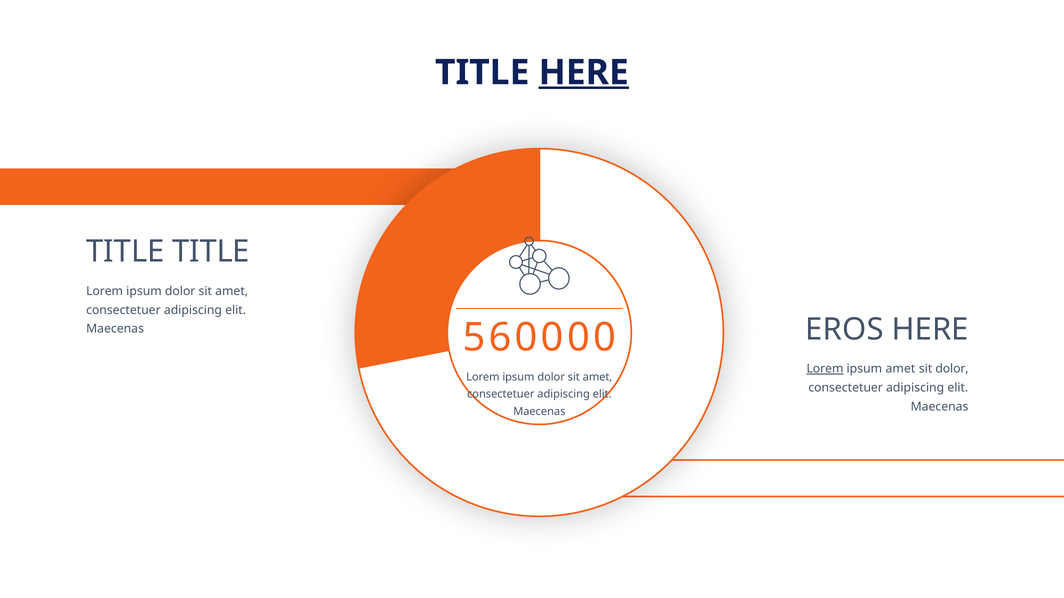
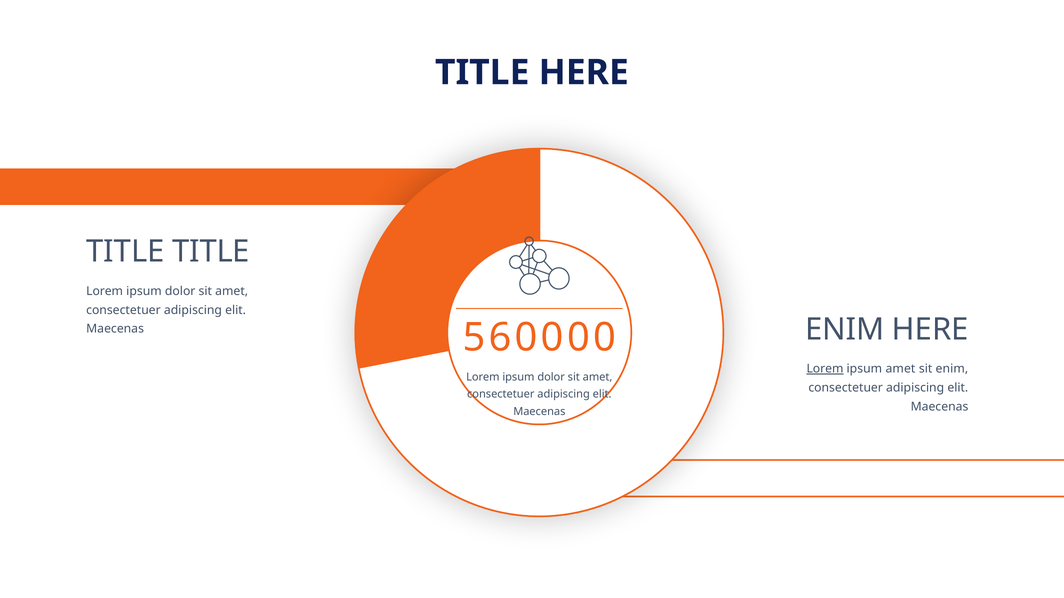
HERE at (584, 73) underline: present -> none
Maecenas EROS: EROS -> ENIM
sit dolor: dolor -> enim
